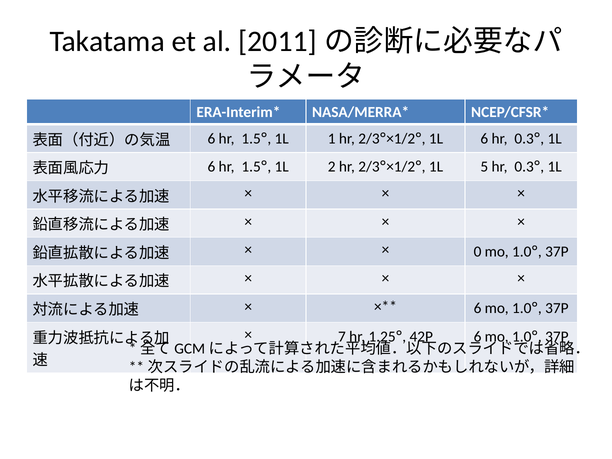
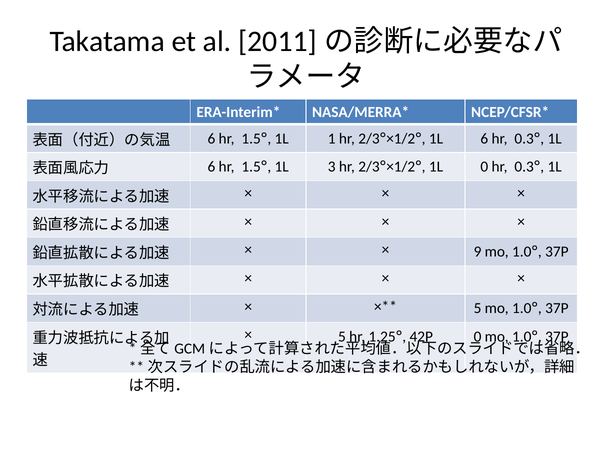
2: 2 -> 3
1L 5: 5 -> 0
0: 0 -> 9
6 at (477, 308): 6 -> 5
7 at (342, 337): 7 -> 5
42P 6: 6 -> 0
